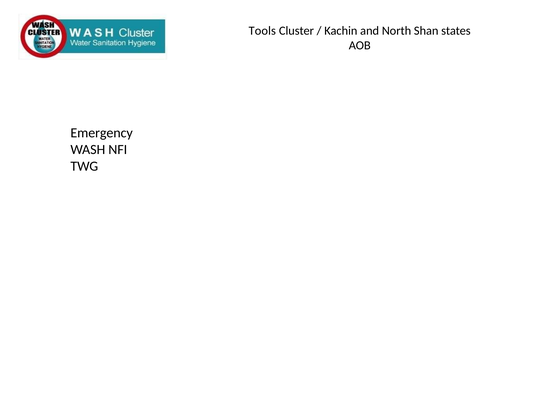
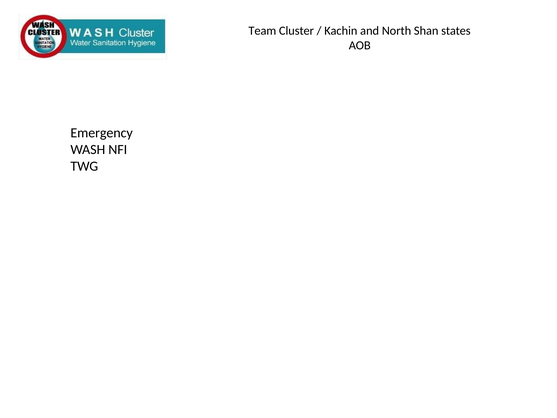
Tools: Tools -> Team
